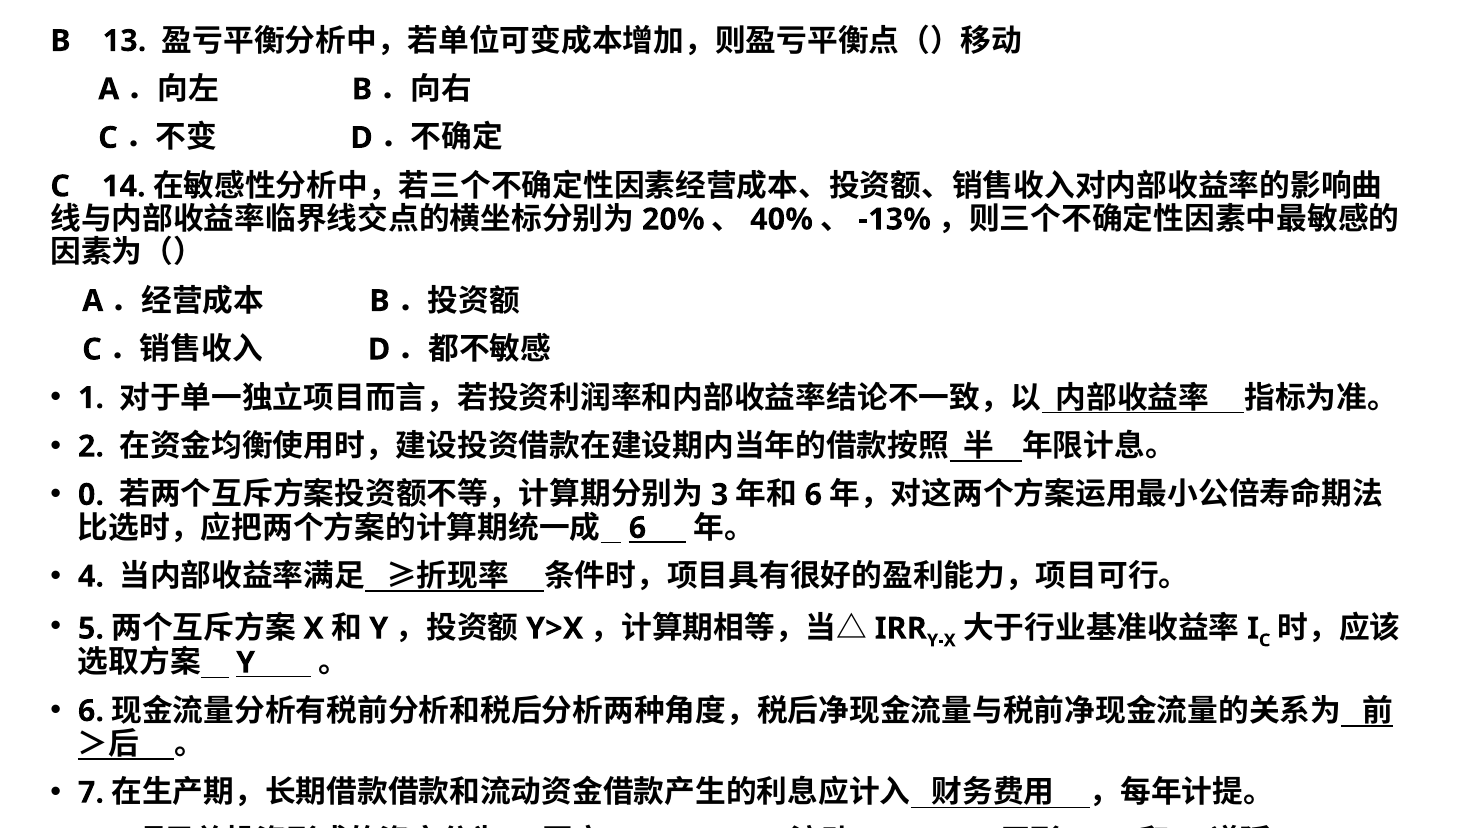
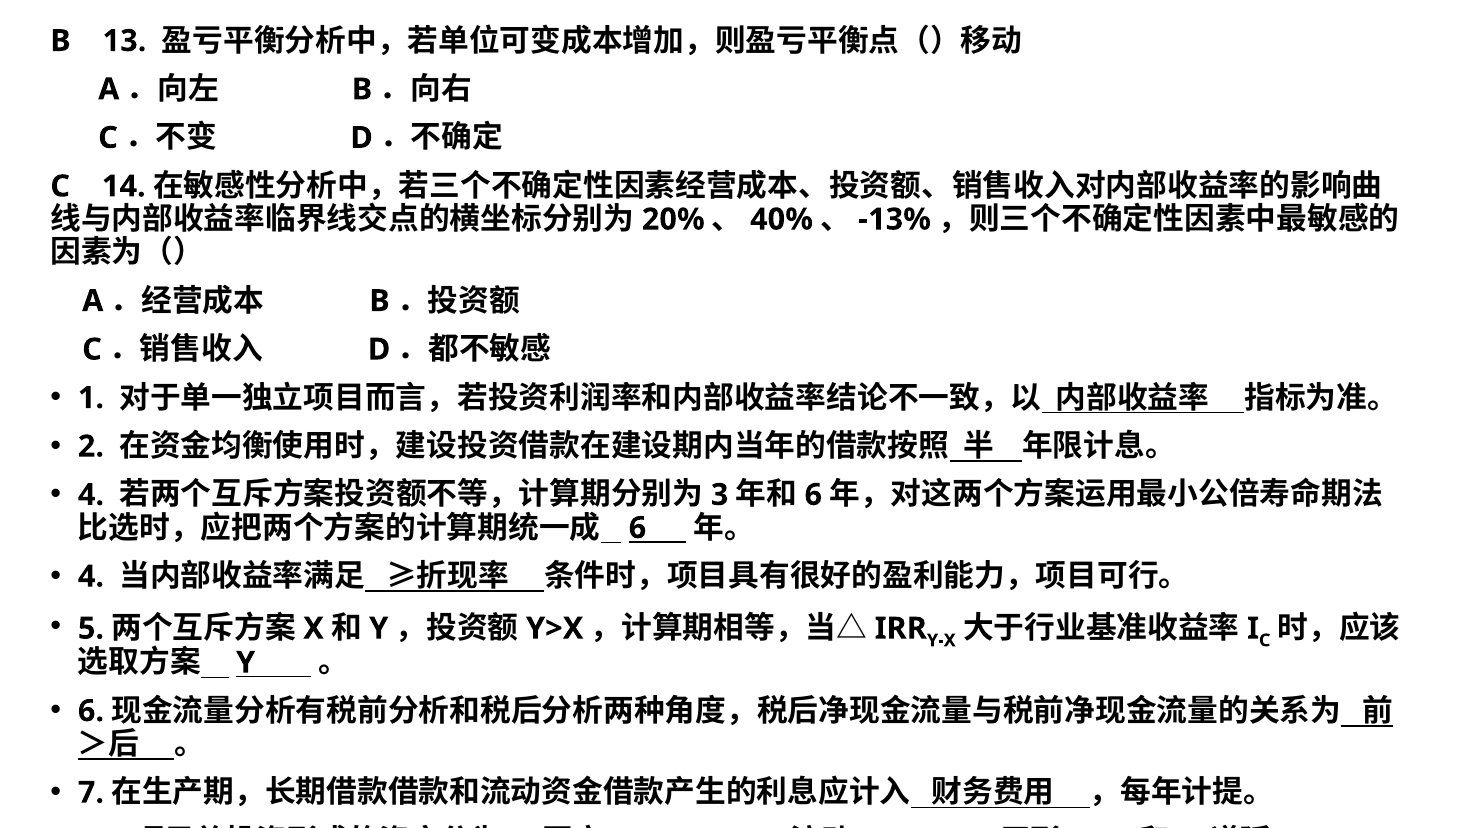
0 at (91, 495): 0 -> 4
